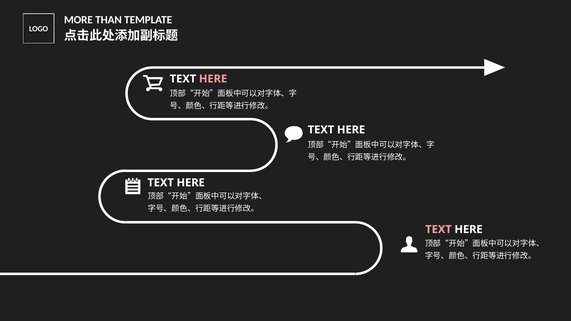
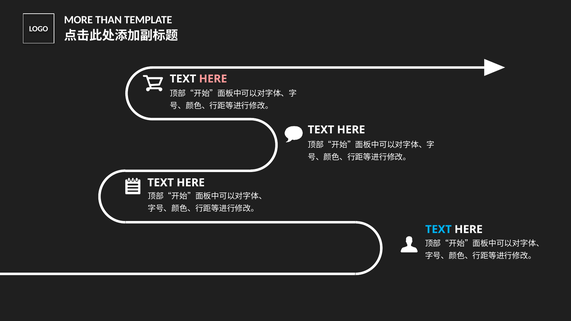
TEXT at (438, 229) colour: pink -> light blue
